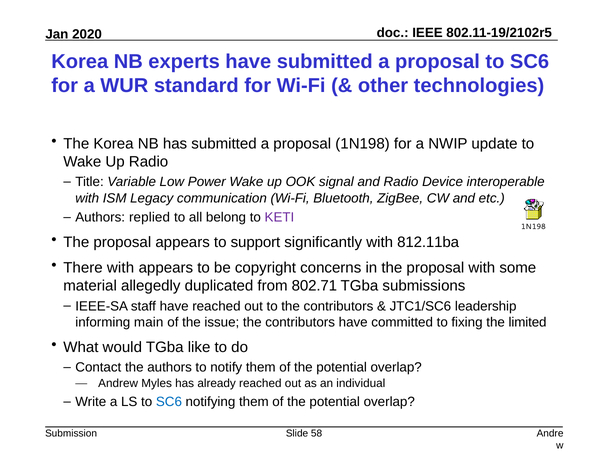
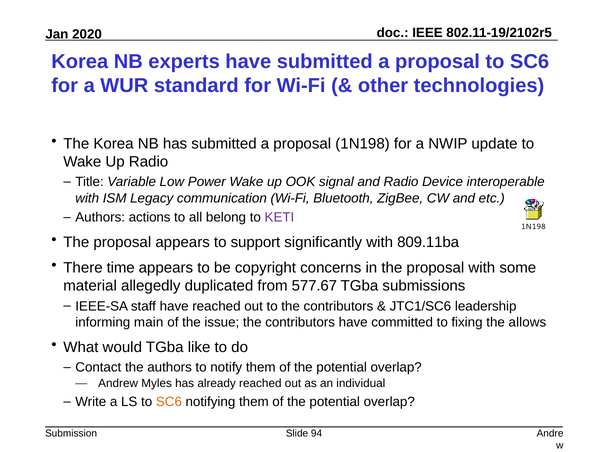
replied: replied -> actions
812.11ba: 812.11ba -> 809.11ba
There with: with -> time
802.71: 802.71 -> 577.67
limited: limited -> allows
SC6 at (169, 402) colour: blue -> orange
58: 58 -> 94
